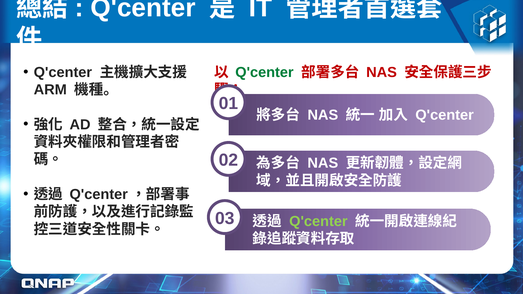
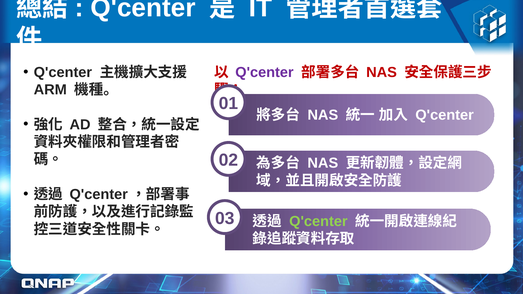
Q'center at (264, 72) colour: green -> purple
